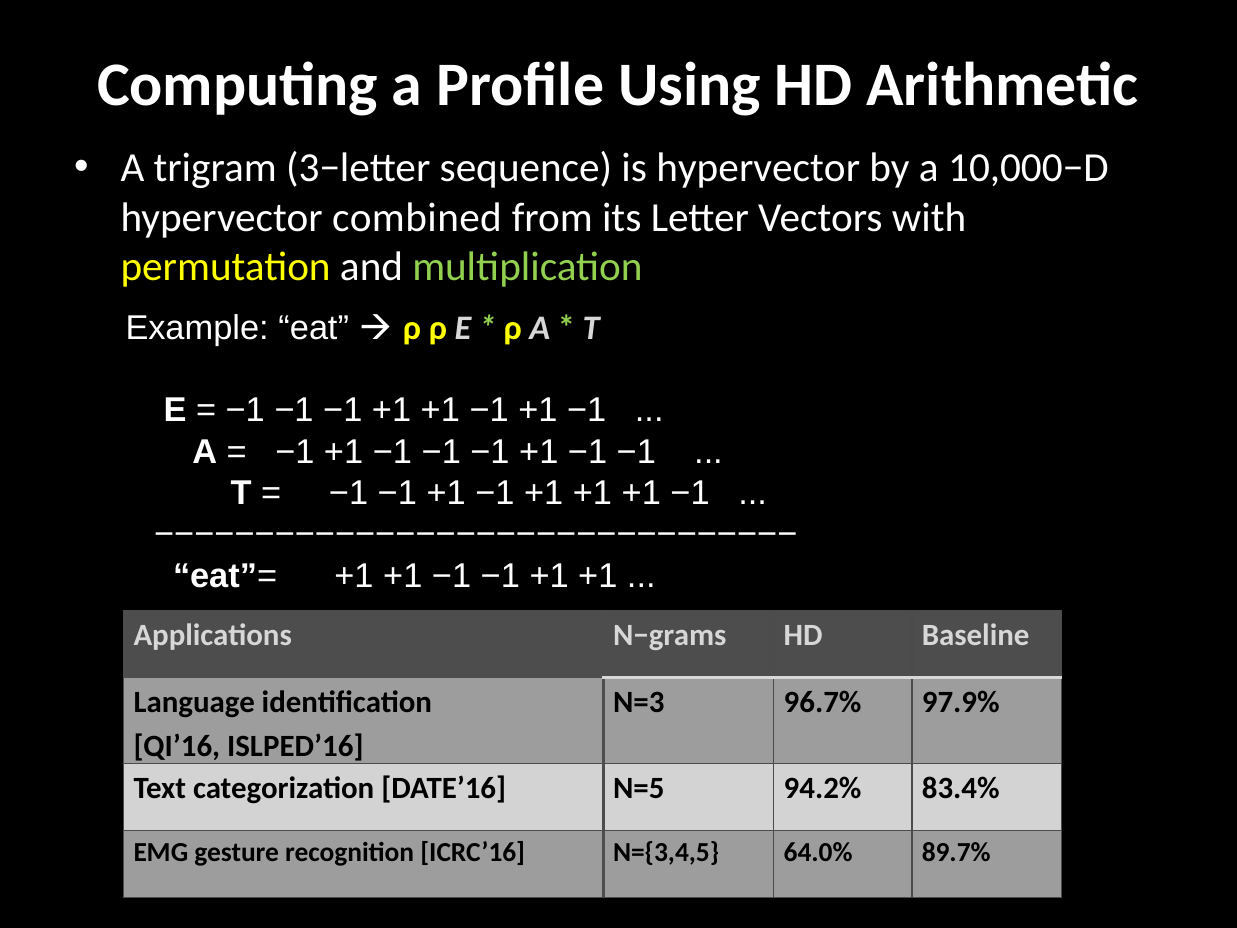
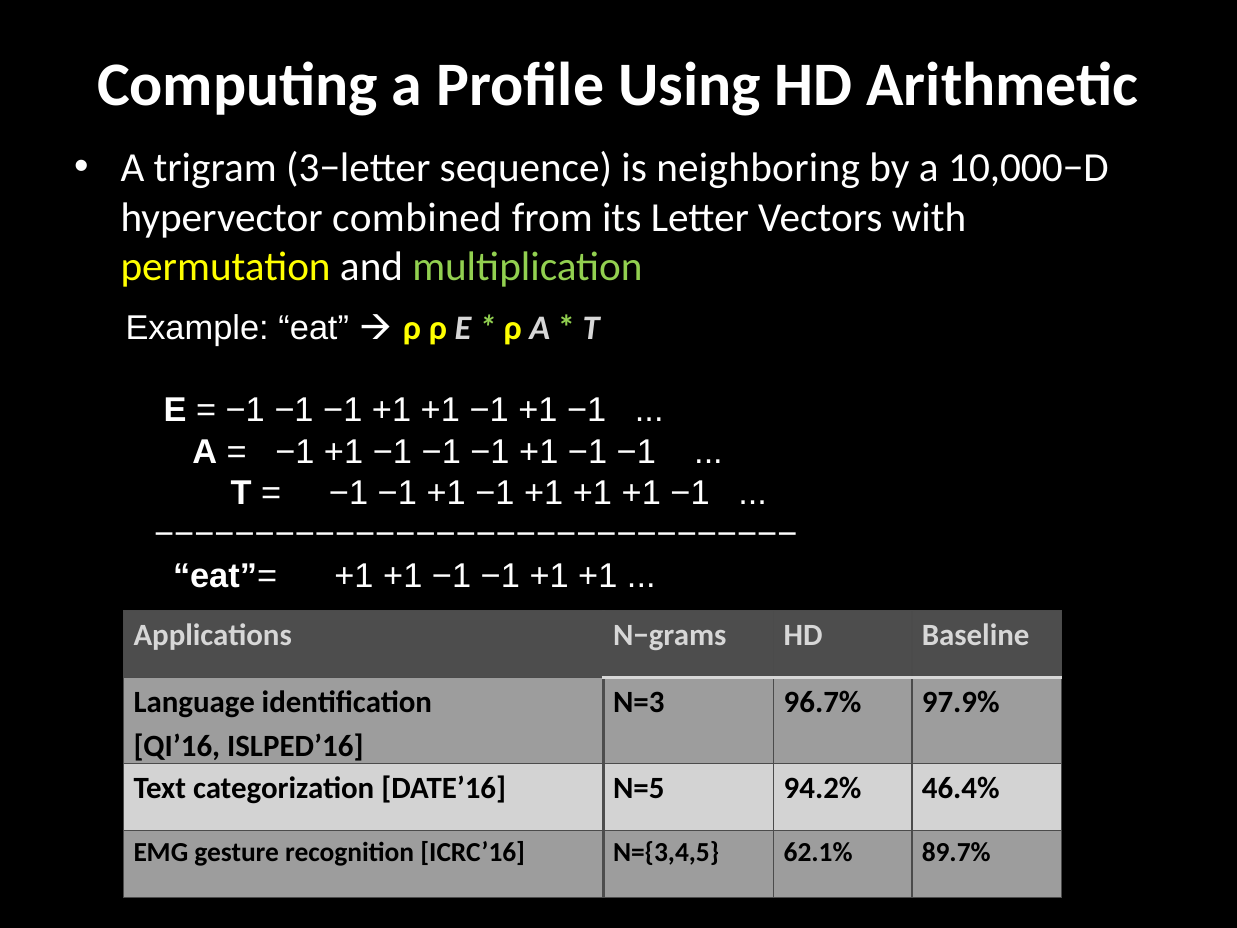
is hypervector: hypervector -> neighboring
83.4%: 83.4% -> 46.4%
64.0%: 64.0% -> 62.1%
